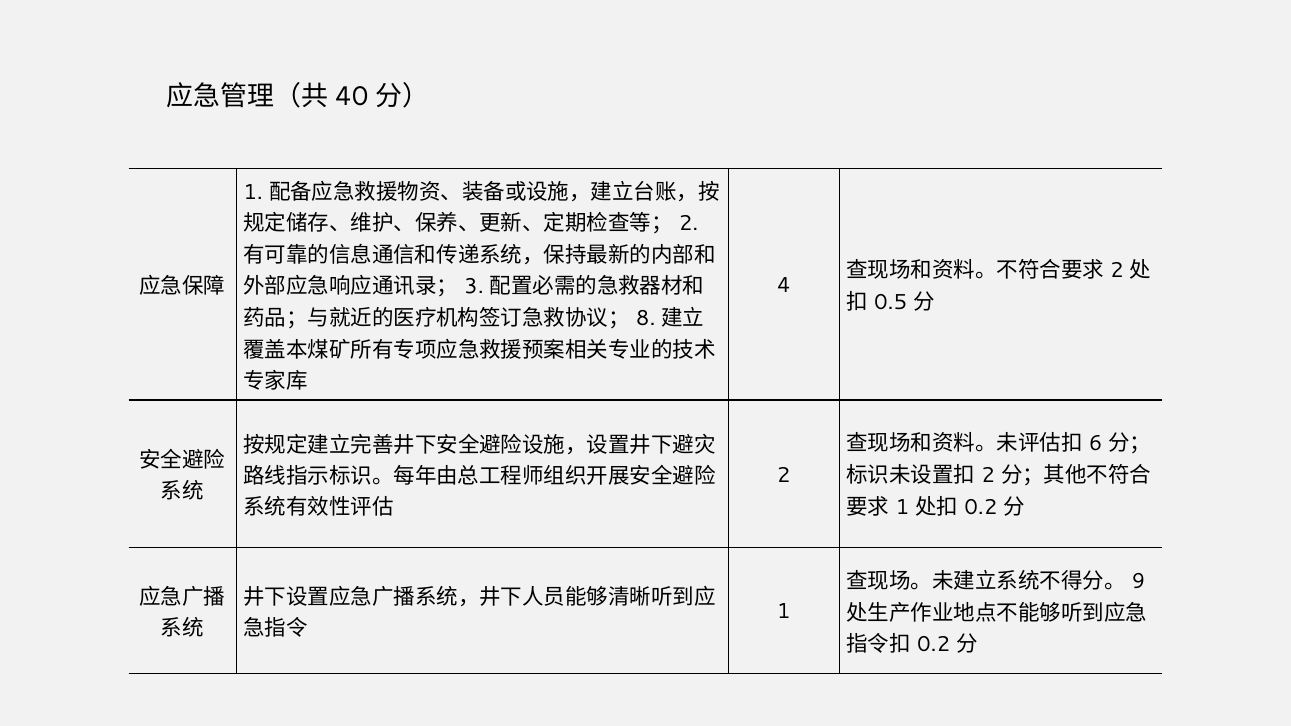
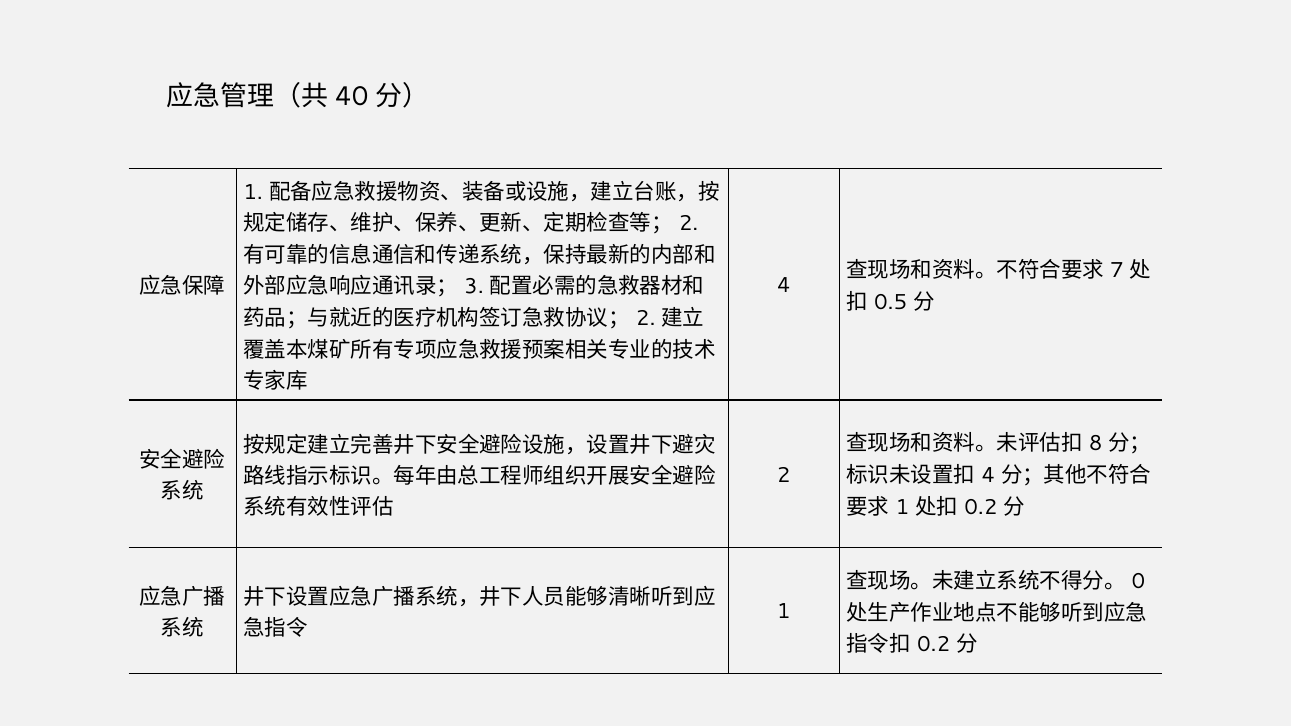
2 at (1117, 270): 2 -> 7
8 at (646, 318): 8 -> 2
6: 6 -> 8
2 at (988, 476): 2 -> 4
9: 9 -> 0
